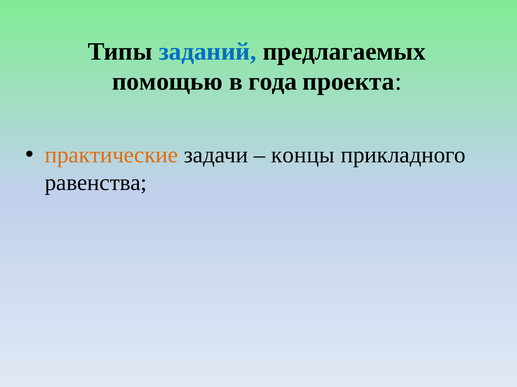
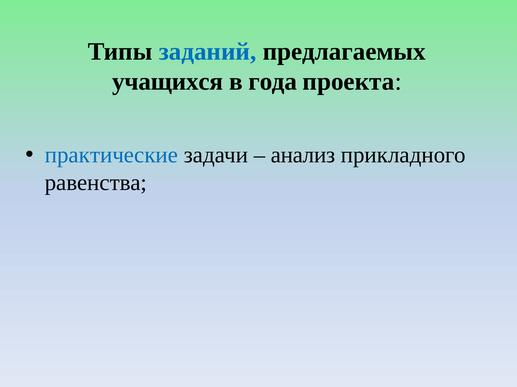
помощью: помощью -> учащихся
практические colour: orange -> blue
концы: концы -> анализ
